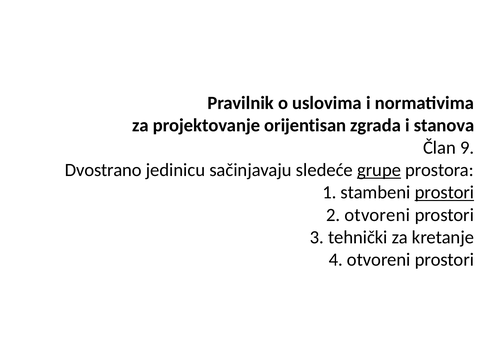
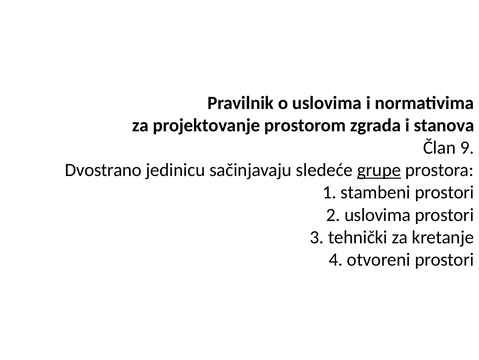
orijentisan: orijentisan -> prostorom
prostori at (445, 192) underline: present -> none
2 otvoreni: otvoreni -> uslovima
